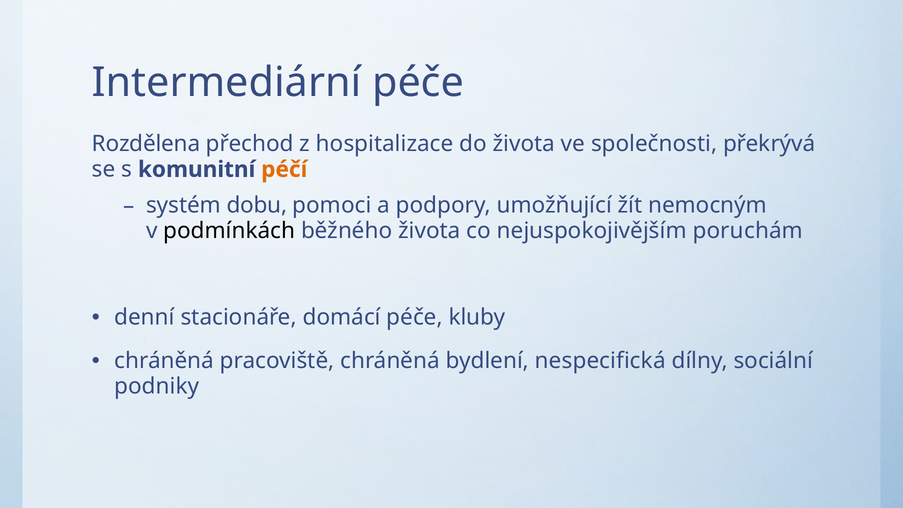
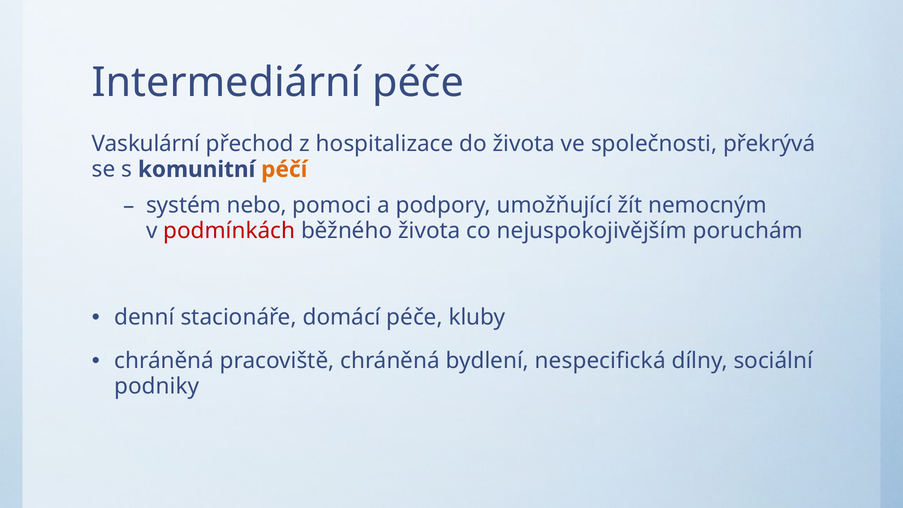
Rozdělena: Rozdělena -> Vaskulární
dobu: dobu -> nebo
podmínkách colour: black -> red
